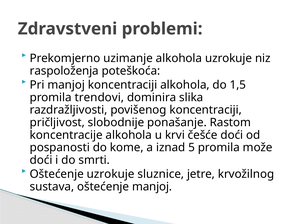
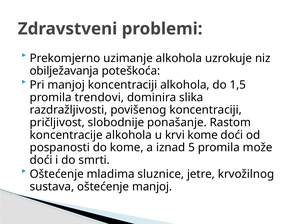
raspoloženja: raspoloženja -> obilježavanja
krvi češće: češće -> kome
Oštećenje uzrokuje: uzrokuje -> mladima
